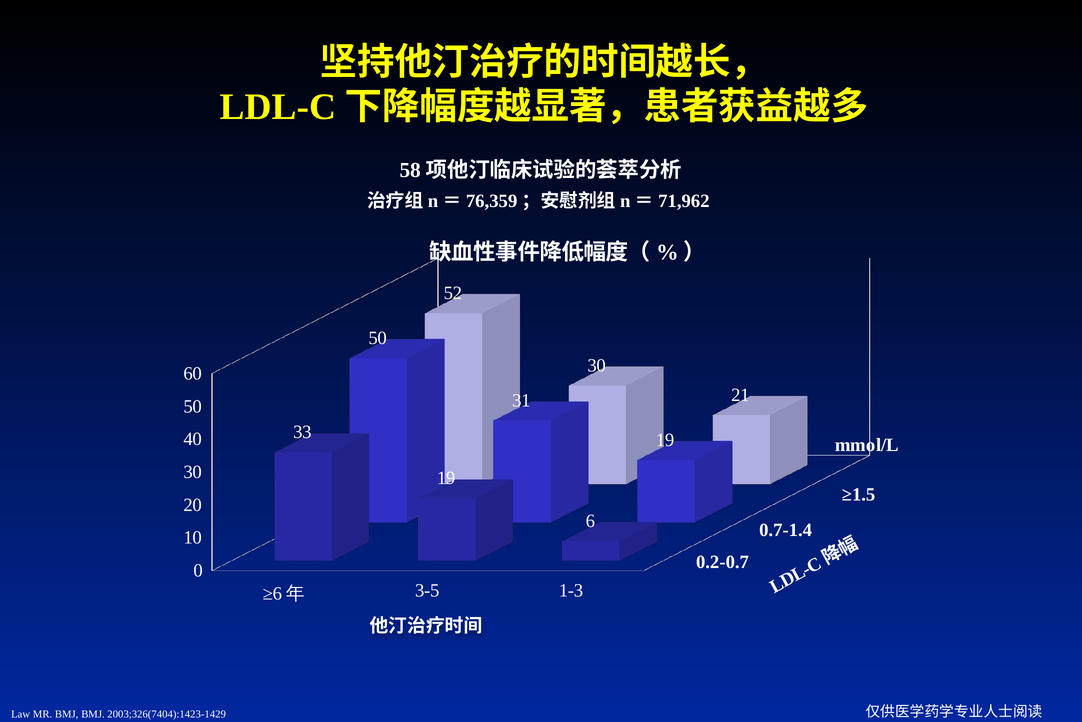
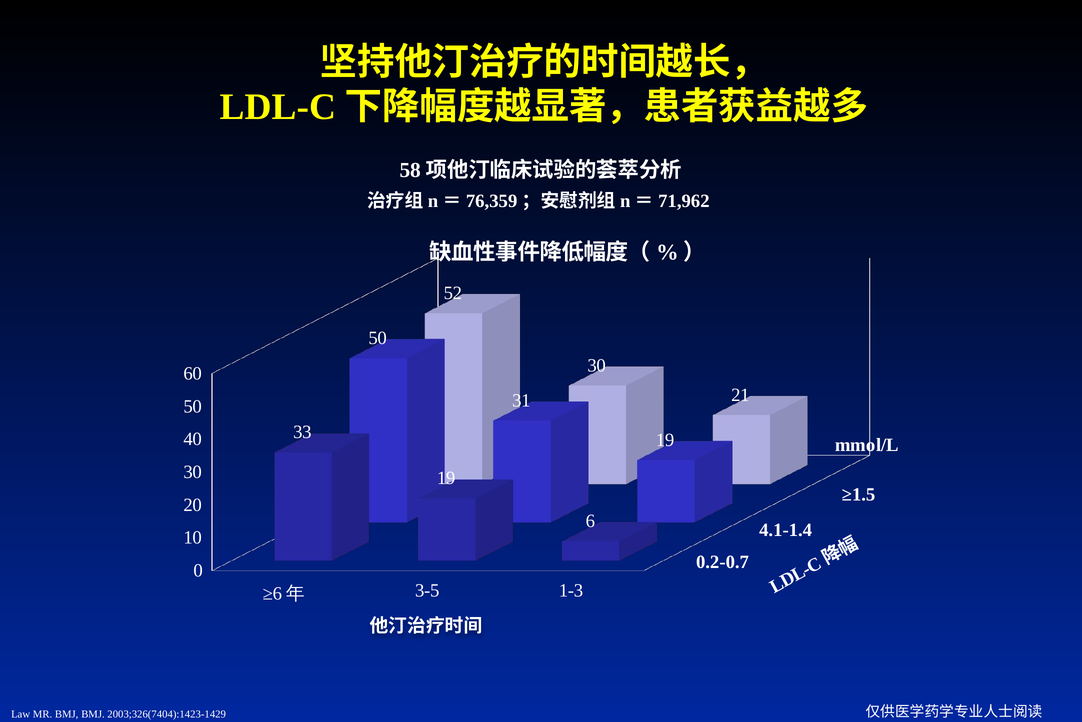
0.7-1.4: 0.7-1.4 -> 4.1-1.4
